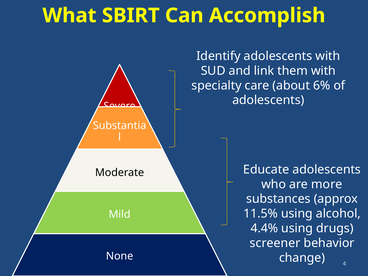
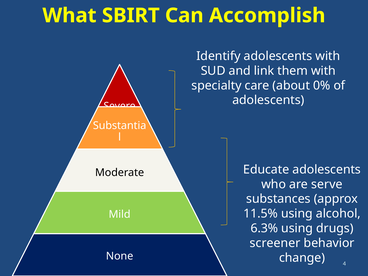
6%: 6% -> 0%
more: more -> serve
4.4%: 4.4% -> 6.3%
